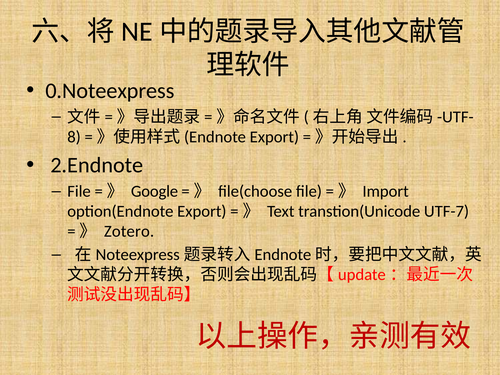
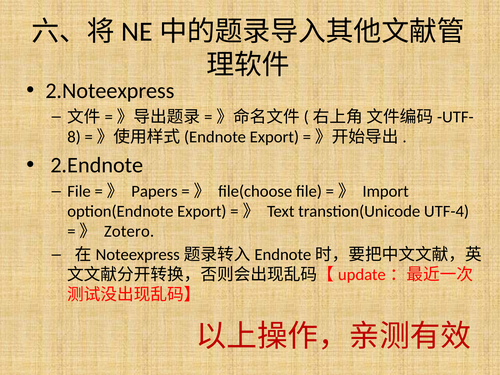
0.Noteexpress: 0.Noteexpress -> 2.Noteexpress
Google: Google -> Papers
UTF-7: UTF-7 -> UTF-4
